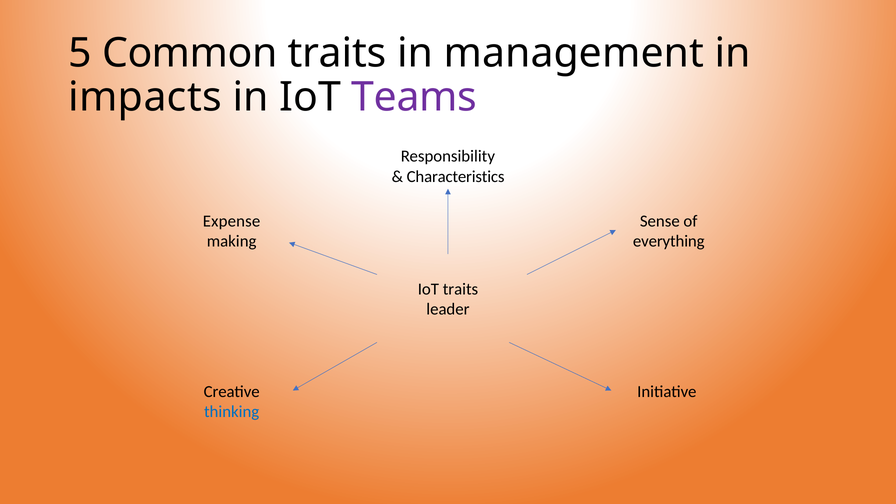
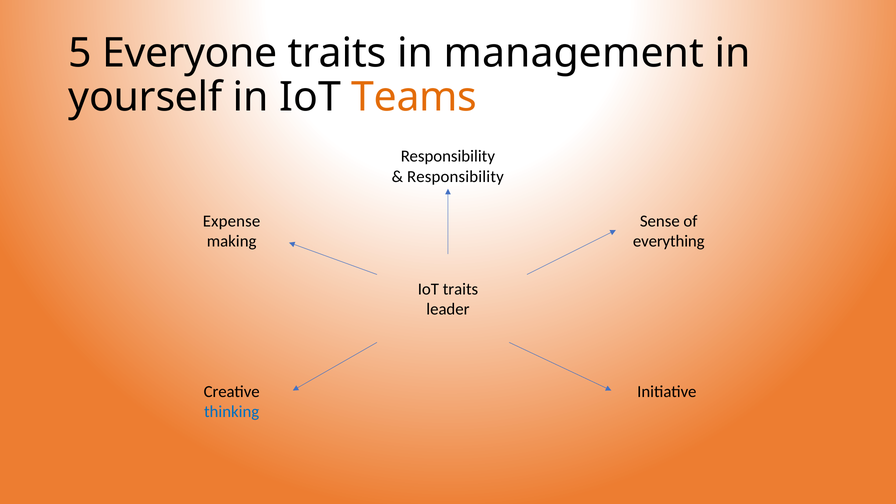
Common: Common -> Everyone
impacts: impacts -> yourself
Teams colour: purple -> orange
Characteristics at (456, 177): Characteristics -> Responsibility
